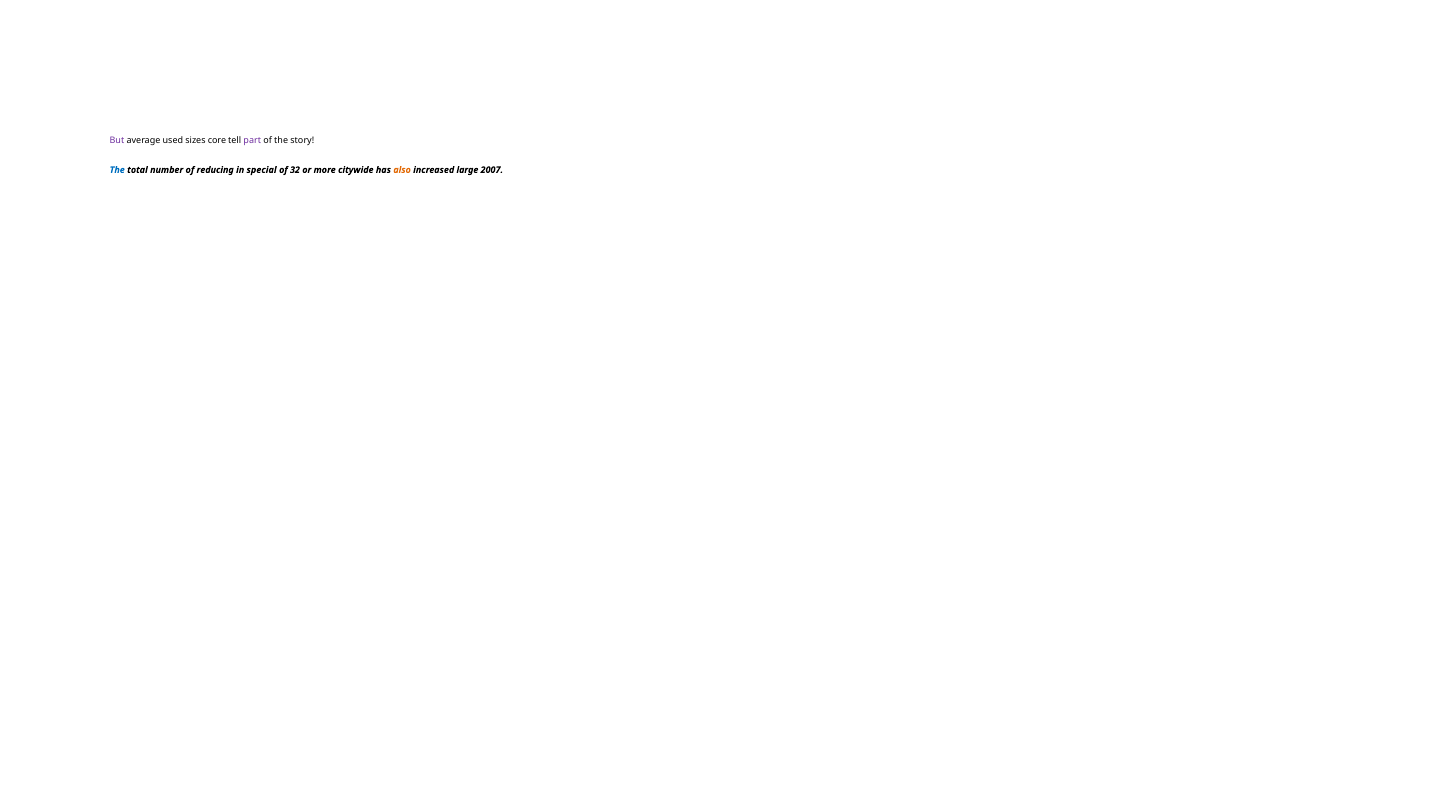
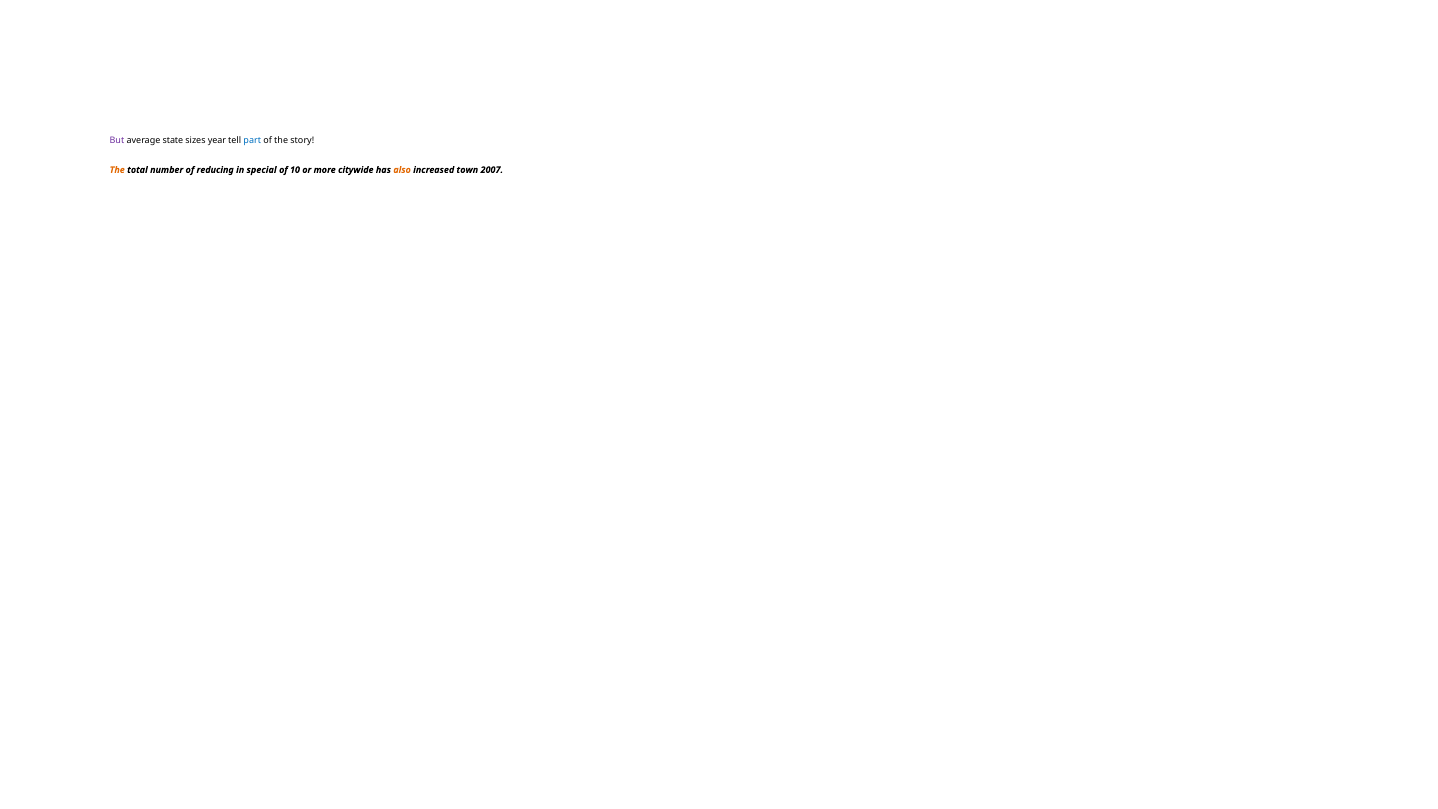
used: used -> state
core: core -> year
part colour: purple -> blue
The at (117, 170) colour: blue -> orange
32: 32 -> 10
large: large -> town
